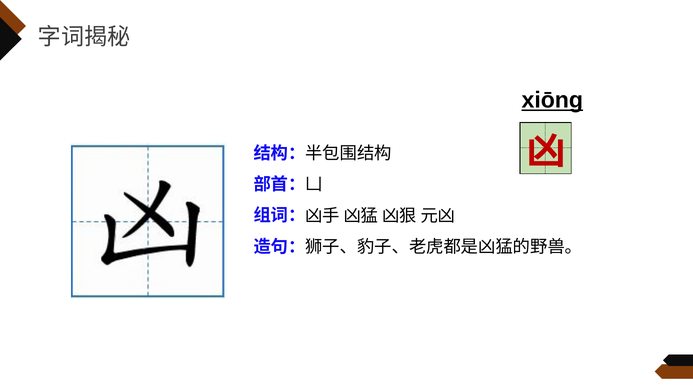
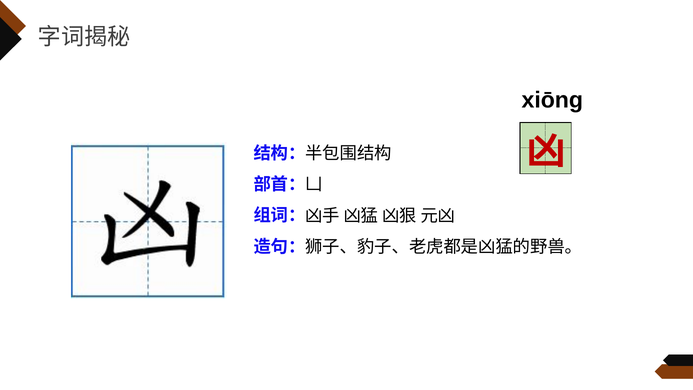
xiōng underline: present -> none
